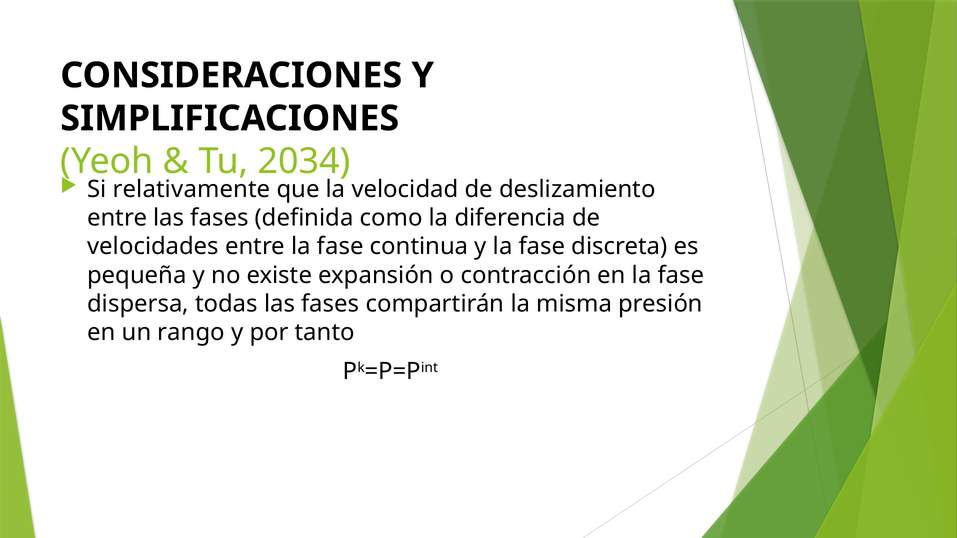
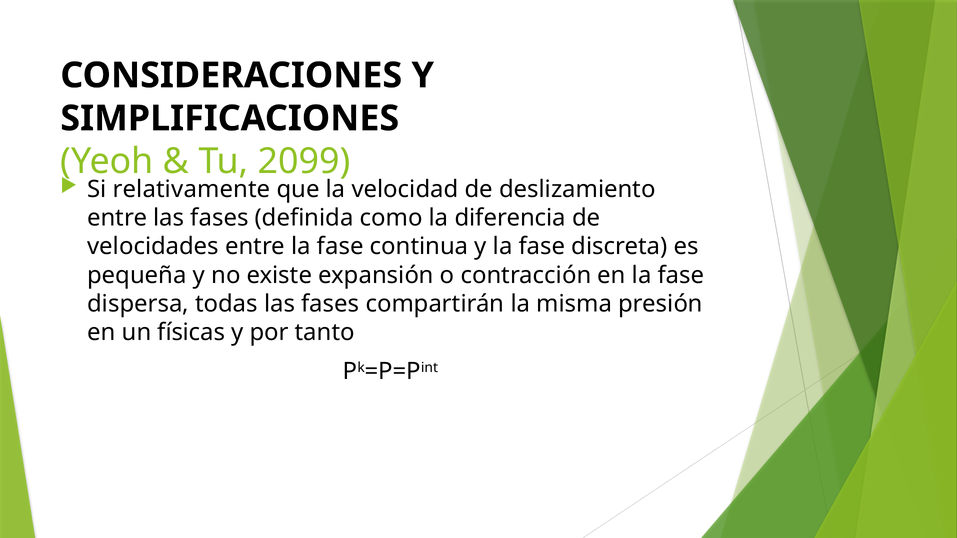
2034: 2034 -> 2099
rango: rango -> físicas
